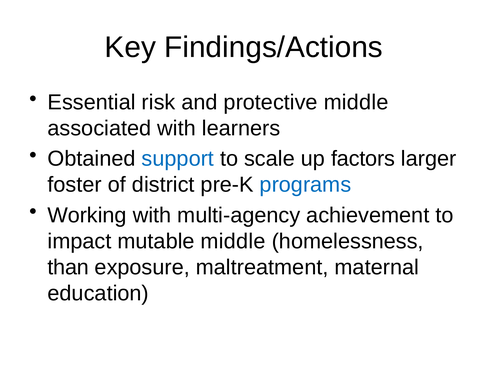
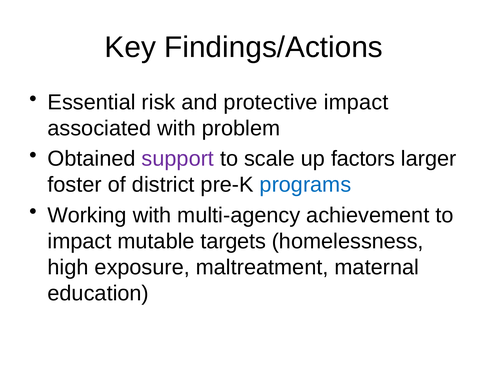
protective middle: middle -> impact
learners: learners -> problem
support colour: blue -> purple
mutable middle: middle -> targets
than: than -> high
